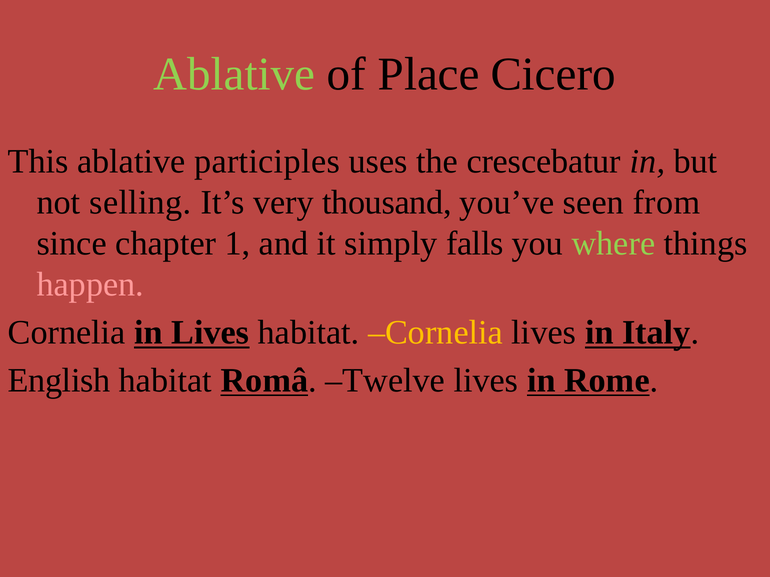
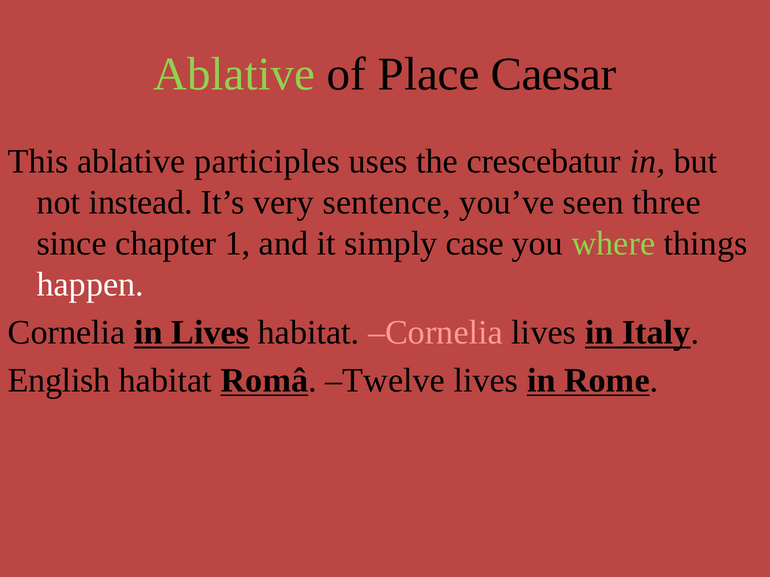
Cicero: Cicero -> Caesar
selling: selling -> instead
thousand: thousand -> sentence
from: from -> three
falls: falls -> case
happen colour: pink -> white
Cornelia at (435, 333) colour: yellow -> pink
